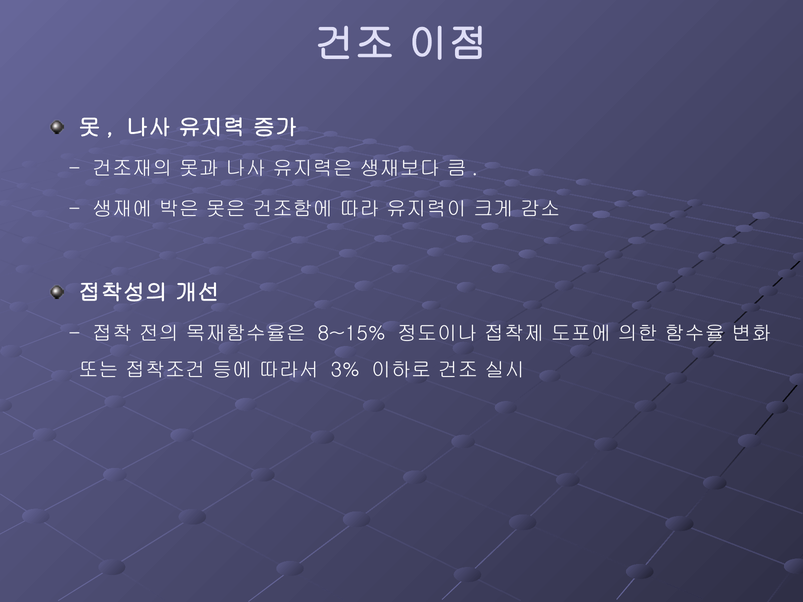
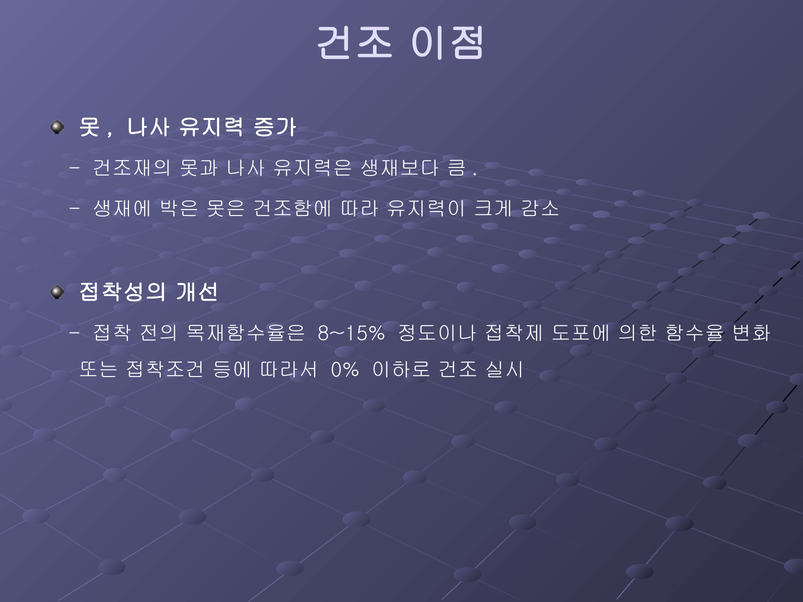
3%: 3% -> 0%
